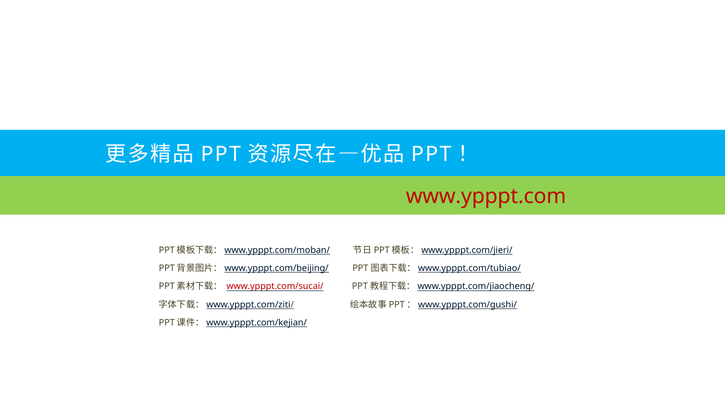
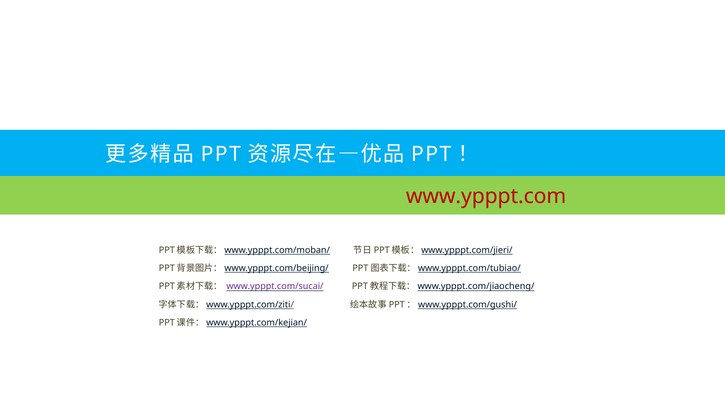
www.ypppt.com/sucai/ colour: red -> purple
